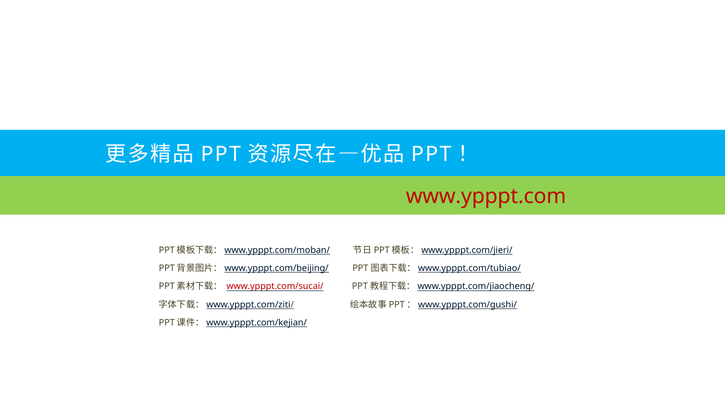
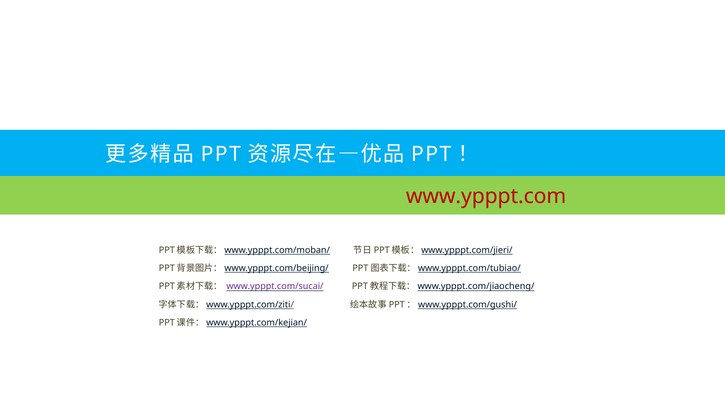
www.ypppt.com/sucai/ colour: red -> purple
